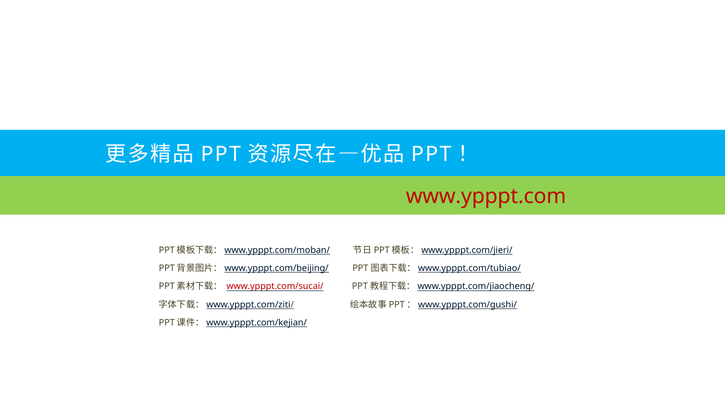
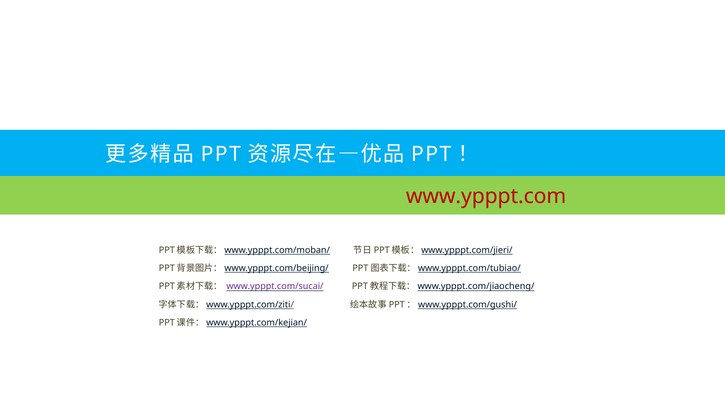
www.ypppt.com/sucai/ colour: red -> purple
